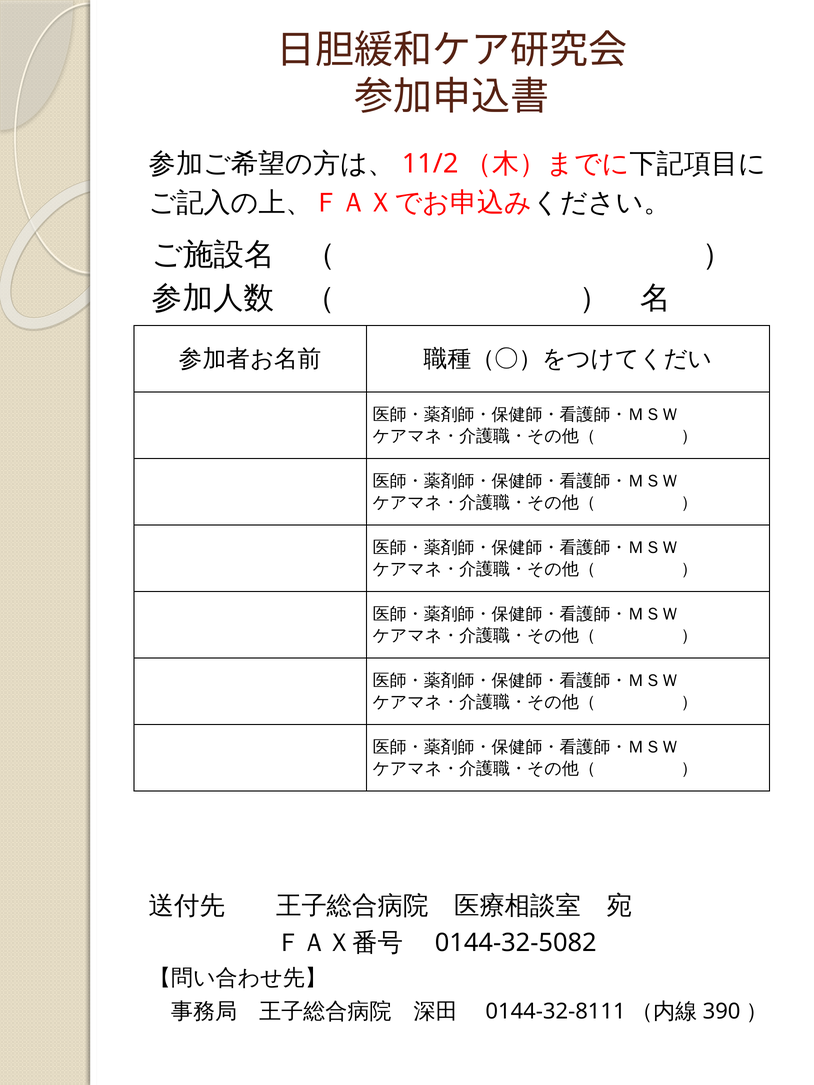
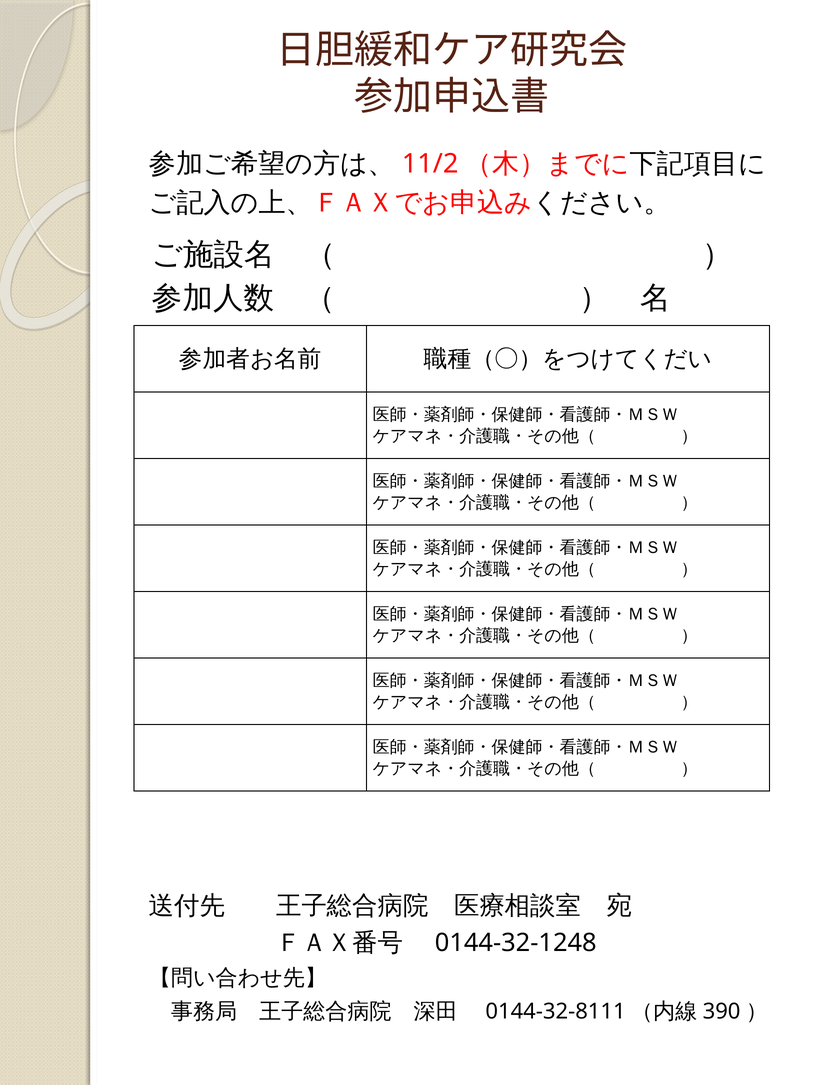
0144-32-5082: 0144-32-5082 -> 0144-32-1248
